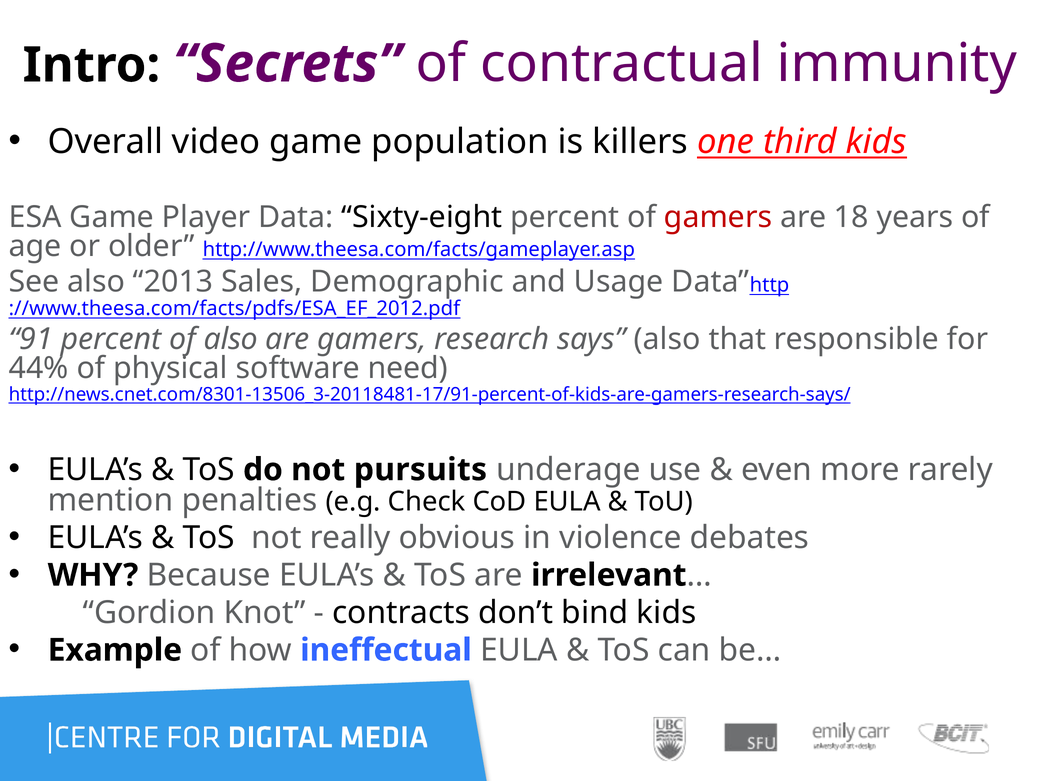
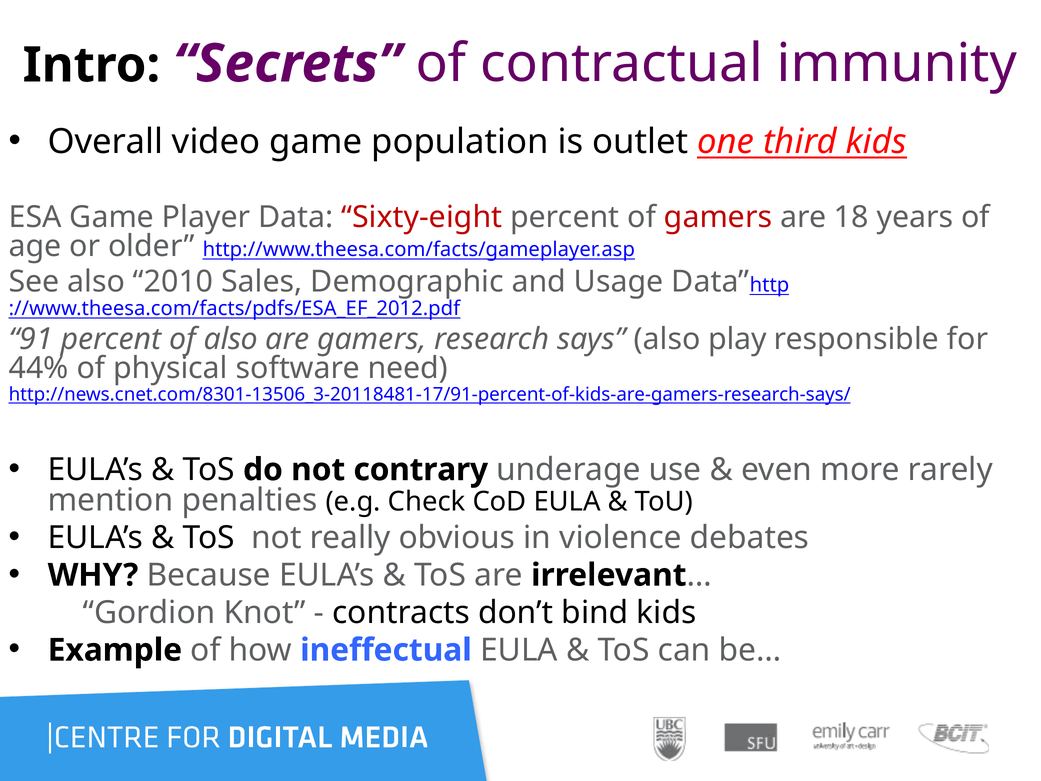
killers: killers -> outlet
Sixty-eight colour: black -> red
2013: 2013 -> 2010
that: that -> play
pursuits: pursuits -> contrary
